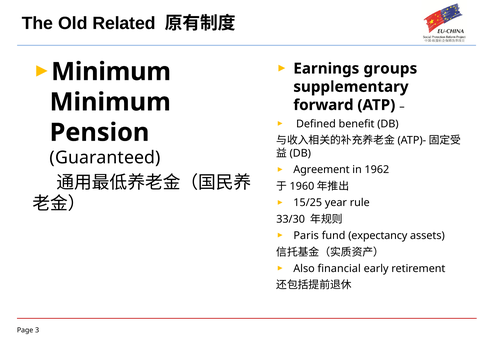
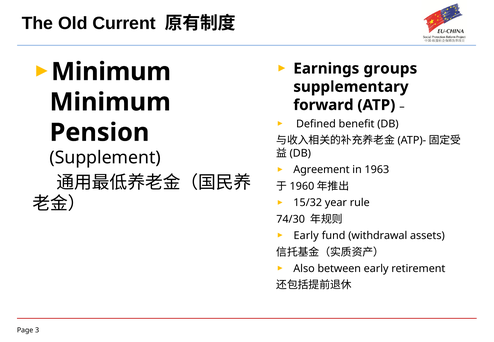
Related: Related -> Current
Guaranteed: Guaranteed -> Supplement
1962: 1962 -> 1963
15/25: 15/25 -> 15/32
33/30: 33/30 -> 74/30
Paris at (306, 236): Paris -> Early
expectancy: expectancy -> withdrawal
financial: financial -> between
